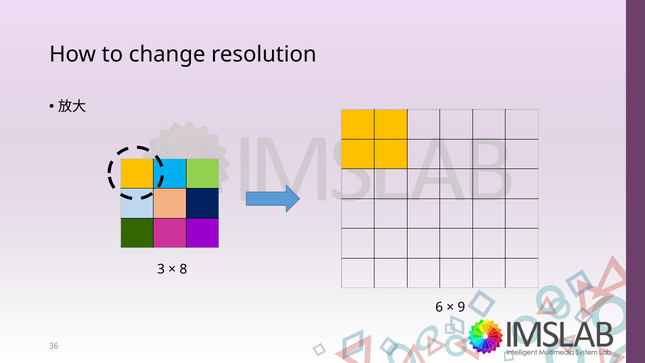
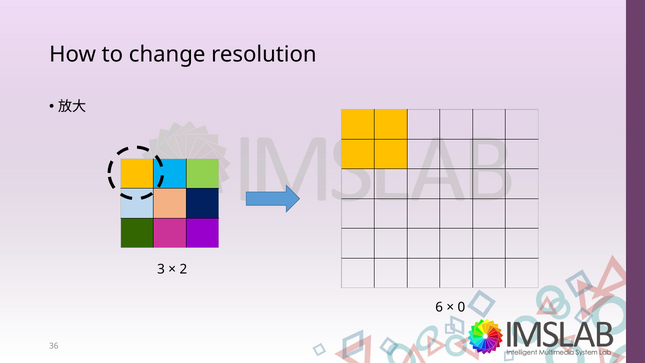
8: 8 -> 2
9: 9 -> 0
